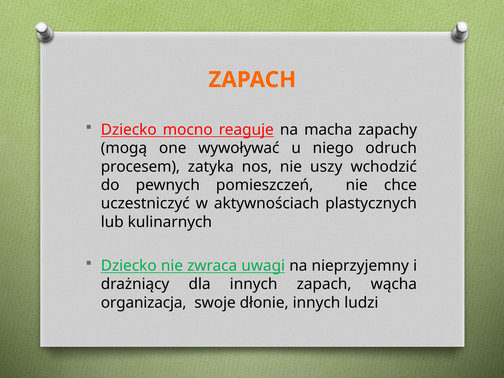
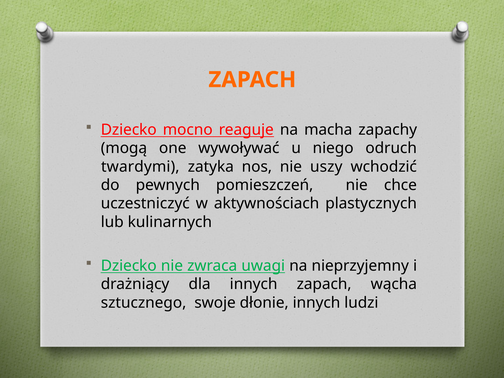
procesem: procesem -> twardymi
organizacja: organizacja -> sztucznego
